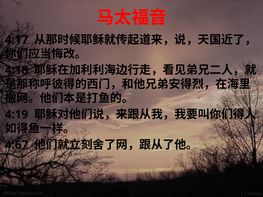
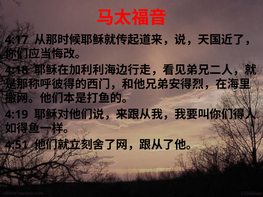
4:67: 4:67 -> 4:51
